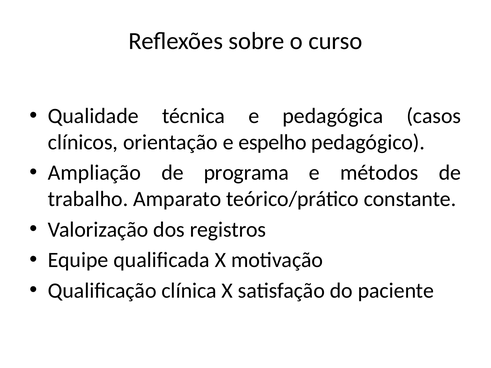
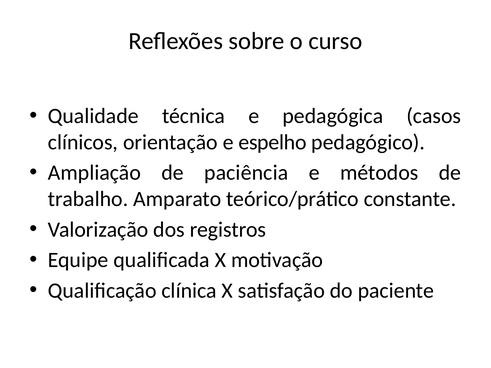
programa: programa -> paciência
